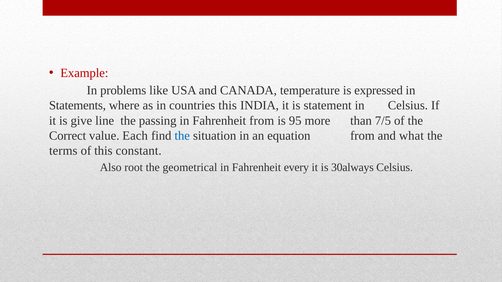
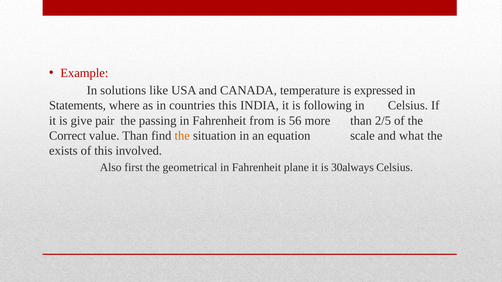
problems: problems -> solutions
statement: statement -> following
line: line -> pair
95: 95 -> 56
7/5: 7/5 -> 2/5
value Each: Each -> Than
the at (182, 136) colour: blue -> orange
equation from: from -> scale
terms: terms -> exists
constant: constant -> involved
root: root -> first
every: every -> plane
